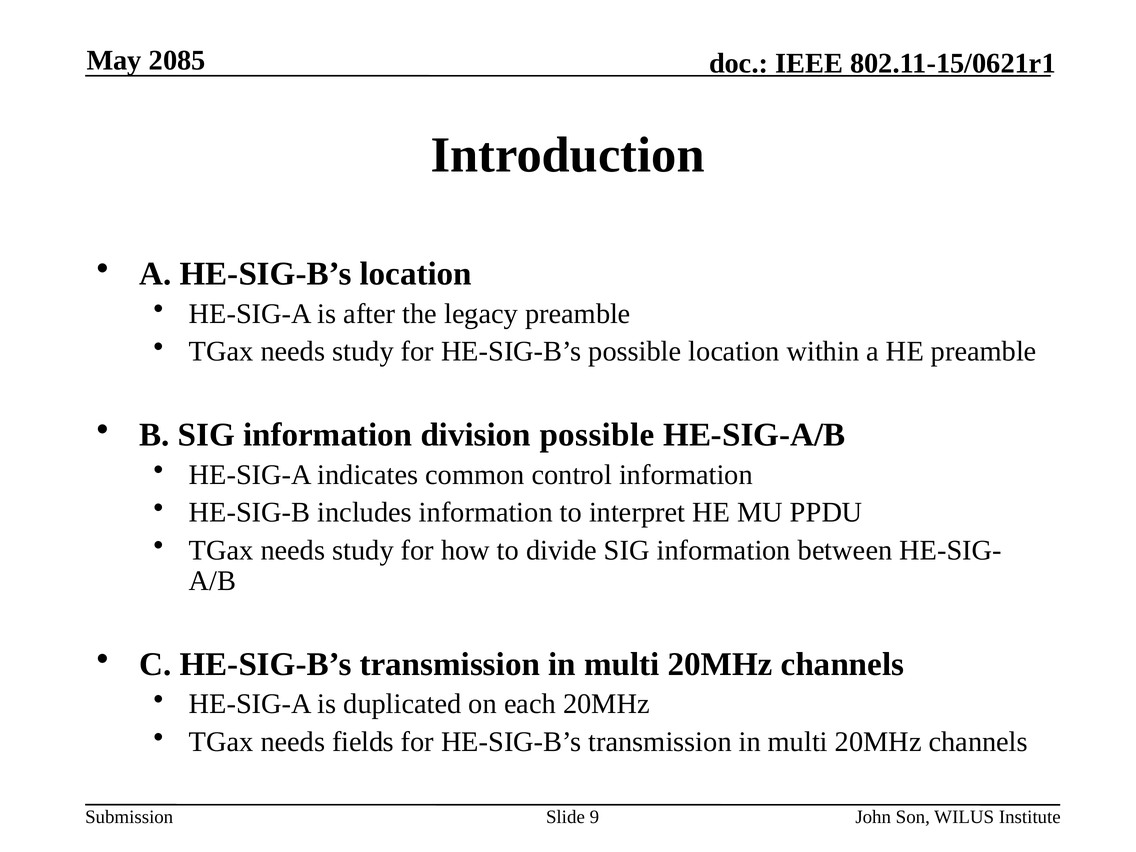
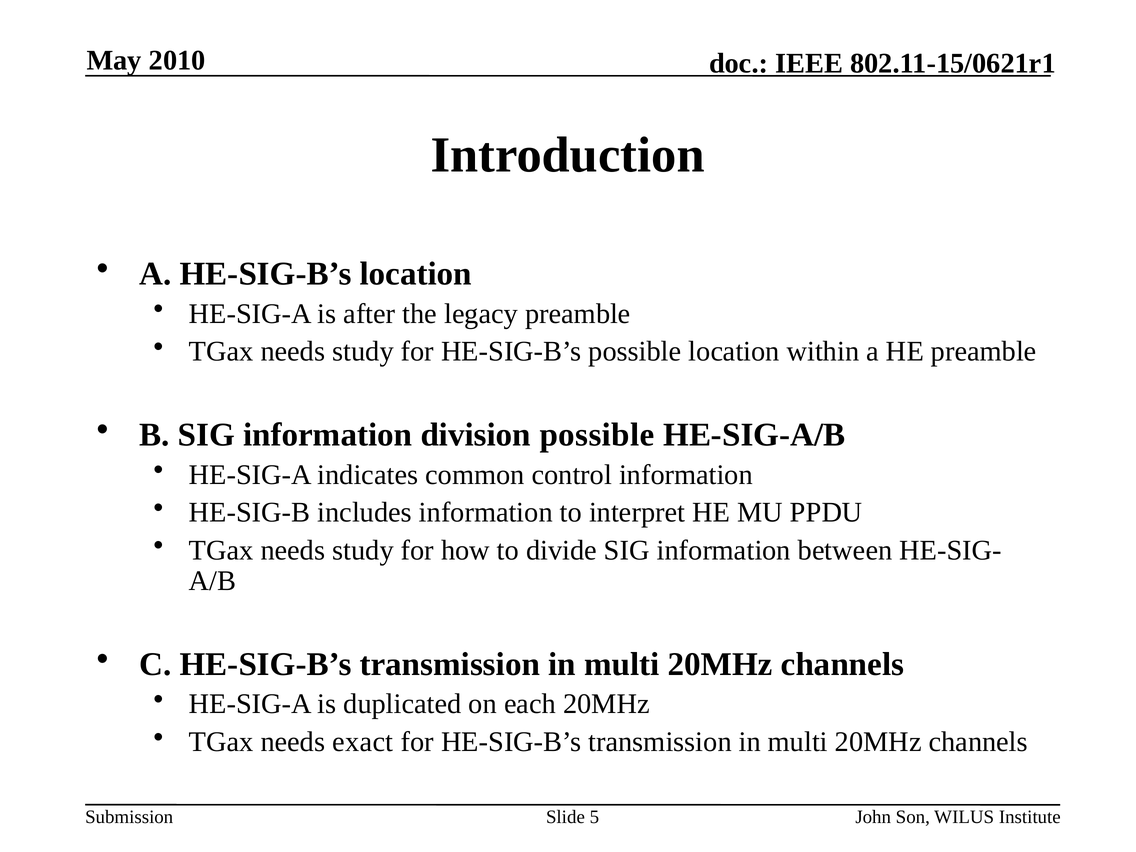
2085: 2085 -> 2010
fields: fields -> exact
9: 9 -> 5
